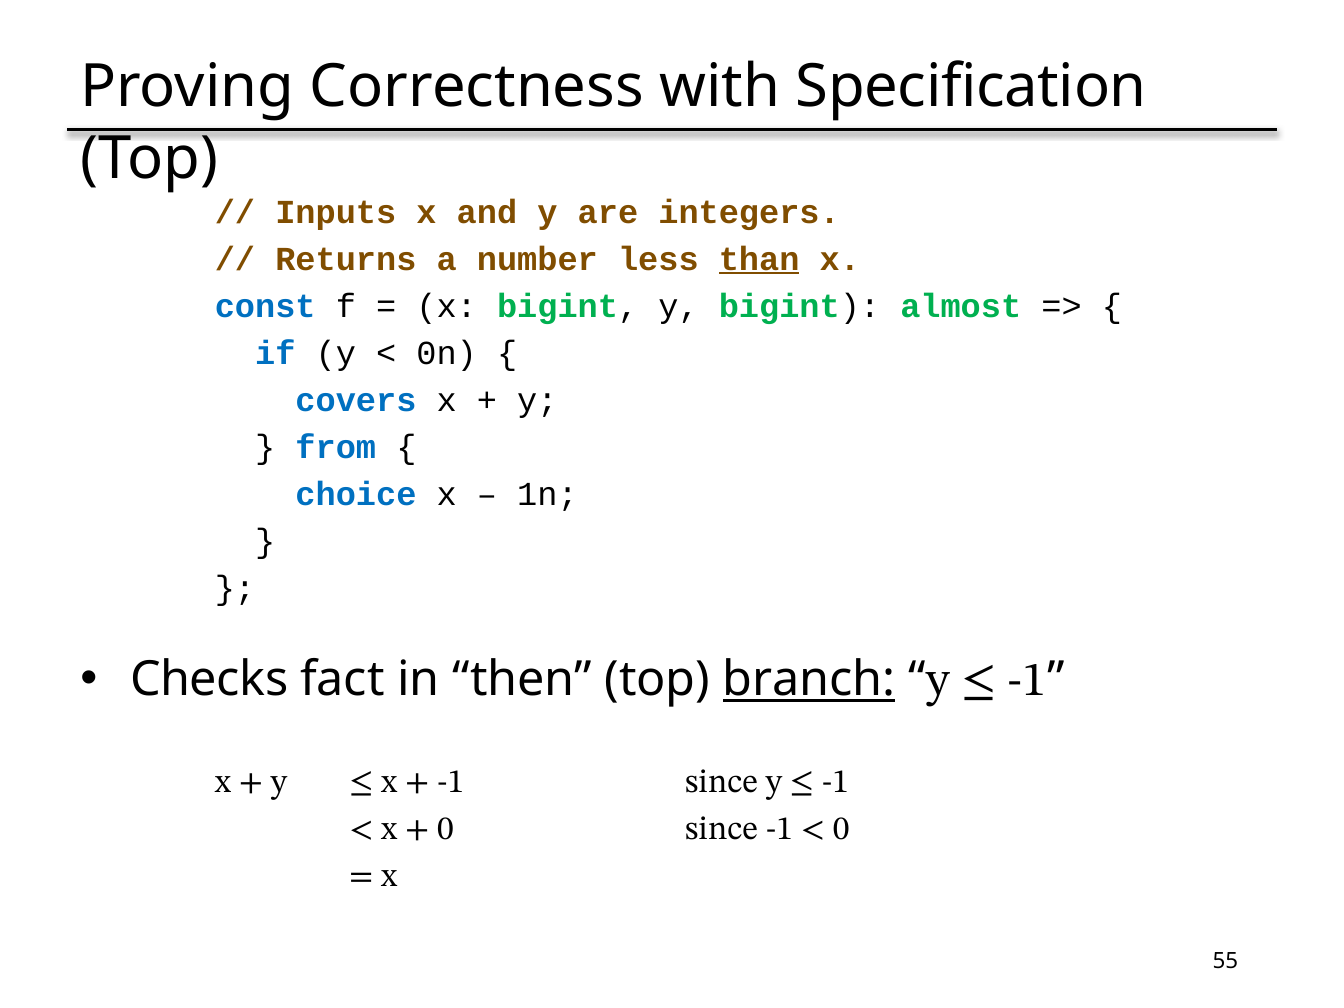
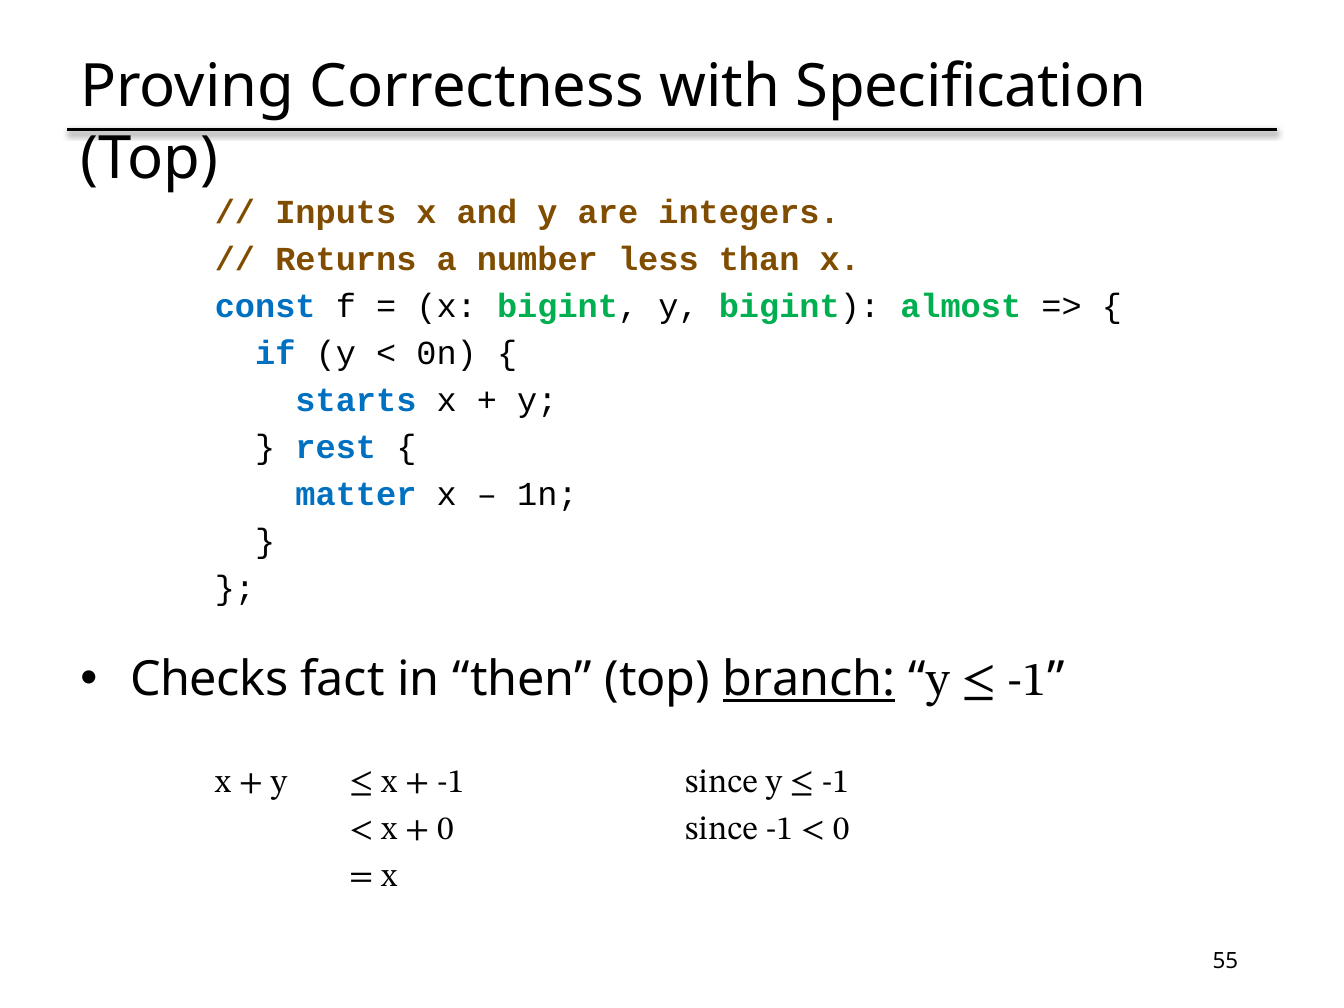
than underline: present -> none
covers: covers -> starts
from: from -> rest
choice: choice -> matter
